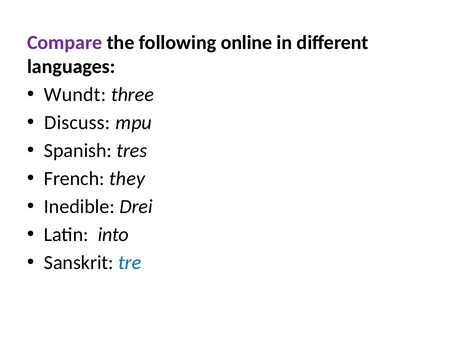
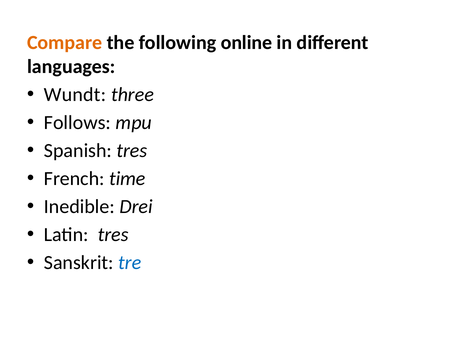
Compare colour: purple -> orange
Discuss: Discuss -> Follows
they: they -> time
Latin into: into -> tres
